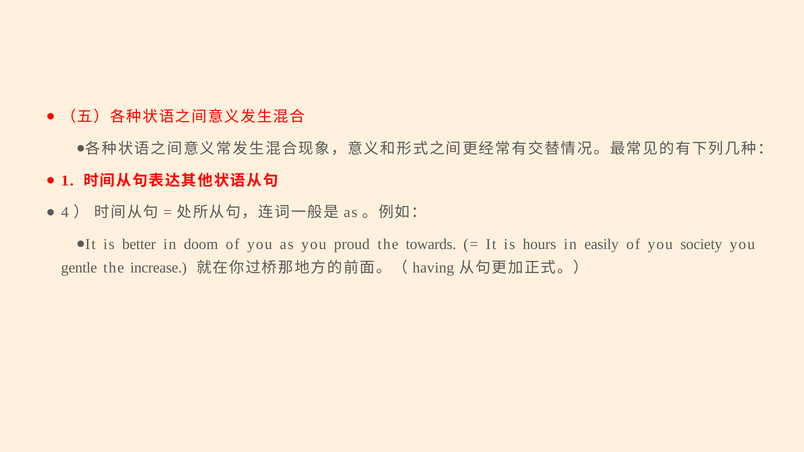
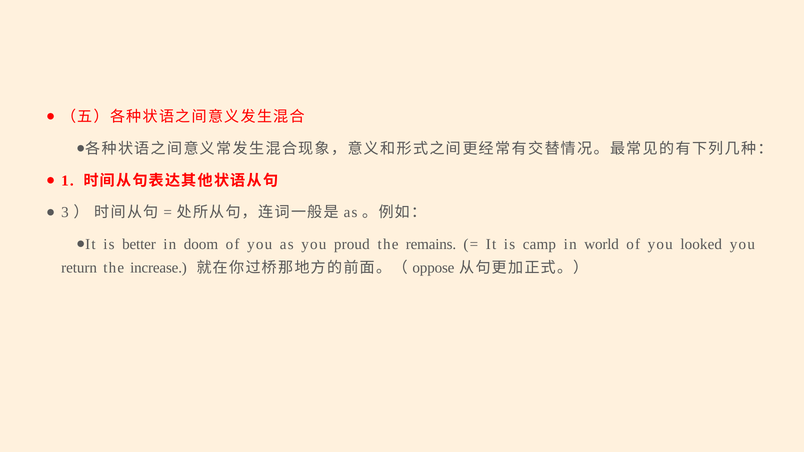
4: 4 -> 3
towards: towards -> remains
hours: hours -> camp
easily: easily -> world
society: society -> looked
gentle: gentle -> return
having: having -> oppose
